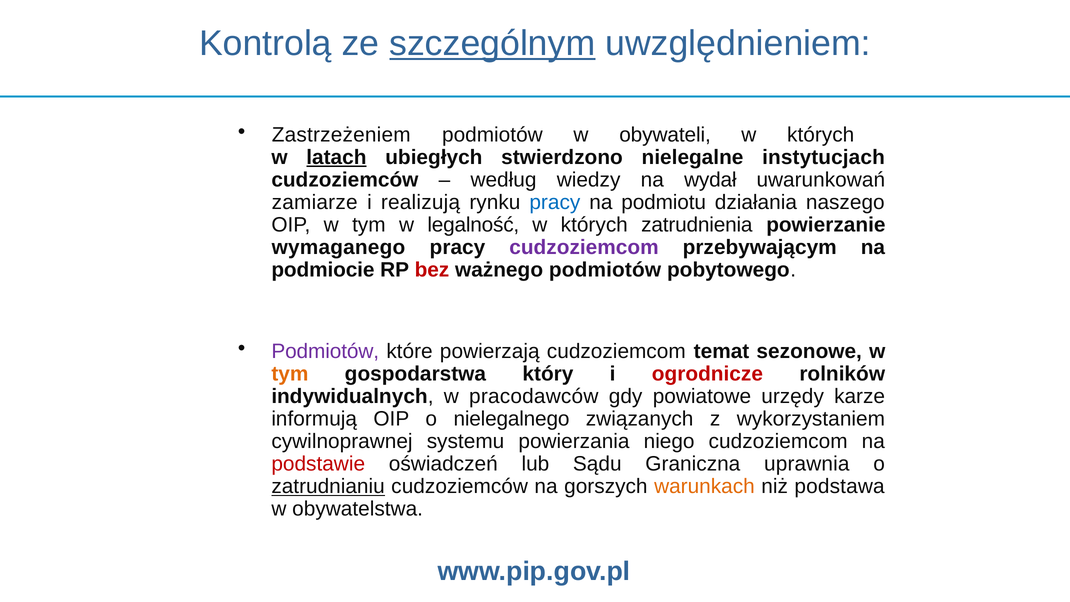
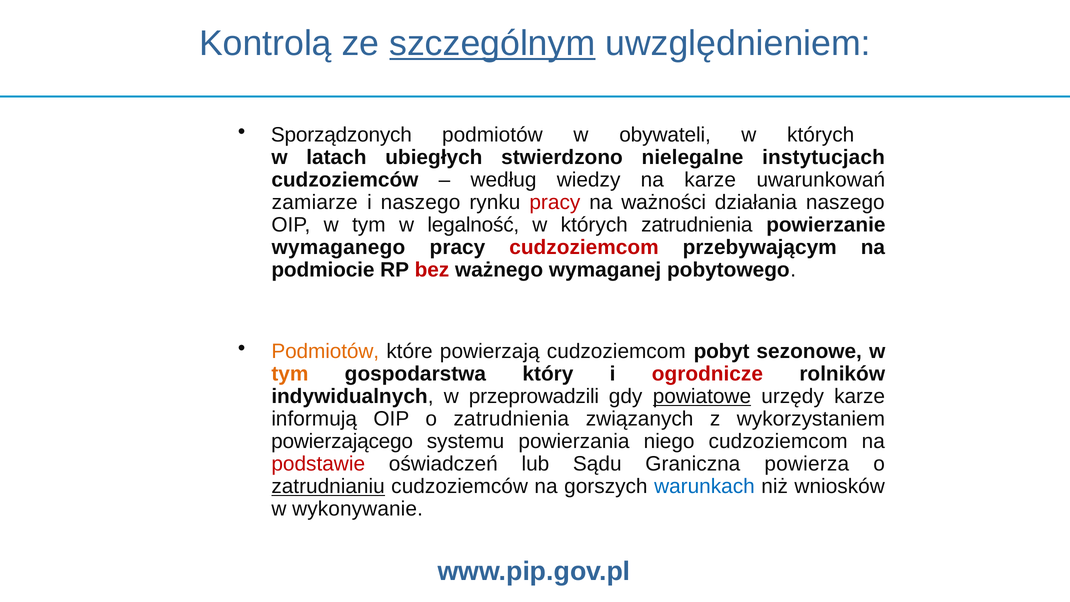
Zastrzeżeniem: Zastrzeżeniem -> Sporządzonych
latach underline: present -> none
na wydał: wydał -> karze
i realizują: realizują -> naszego
pracy at (555, 202) colour: blue -> red
podmiotu: podmiotu -> ważności
cudzoziemcom at (584, 247) colour: purple -> red
ważnego podmiotów: podmiotów -> wymaganej
Podmiotów at (325, 351) colour: purple -> orange
temat: temat -> pobyt
pracodawców: pracodawców -> przeprowadzili
powiatowe underline: none -> present
o nielegalnego: nielegalnego -> zatrudnienia
cywilnoprawnej: cywilnoprawnej -> powierzającego
uprawnia: uprawnia -> powierza
warunkach colour: orange -> blue
podstawa: podstawa -> wniosków
obywatelstwa: obywatelstwa -> wykonywanie
